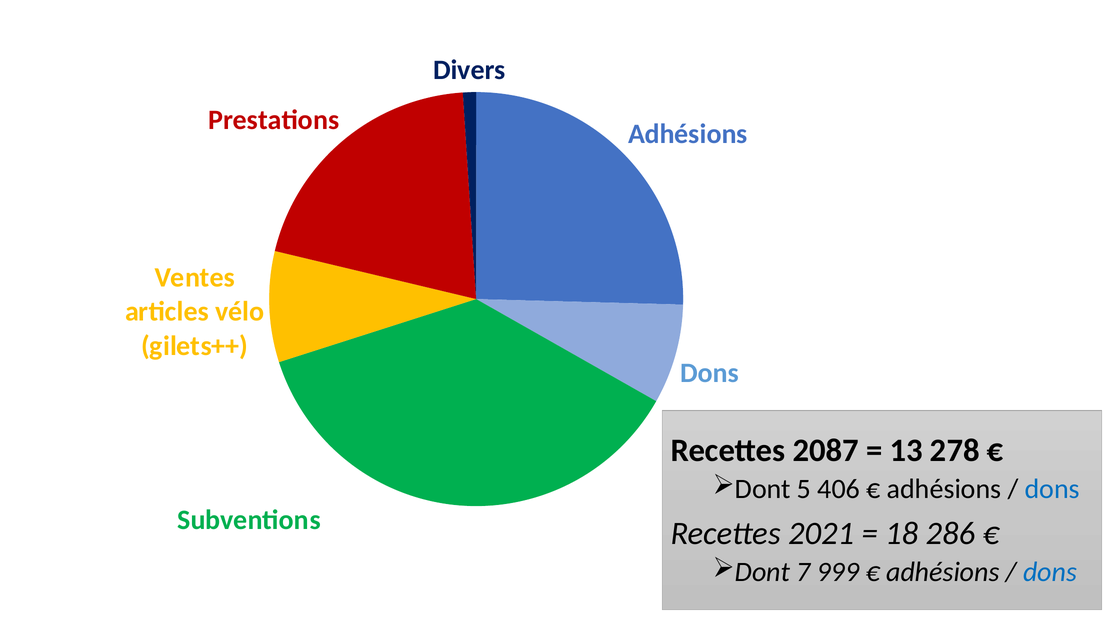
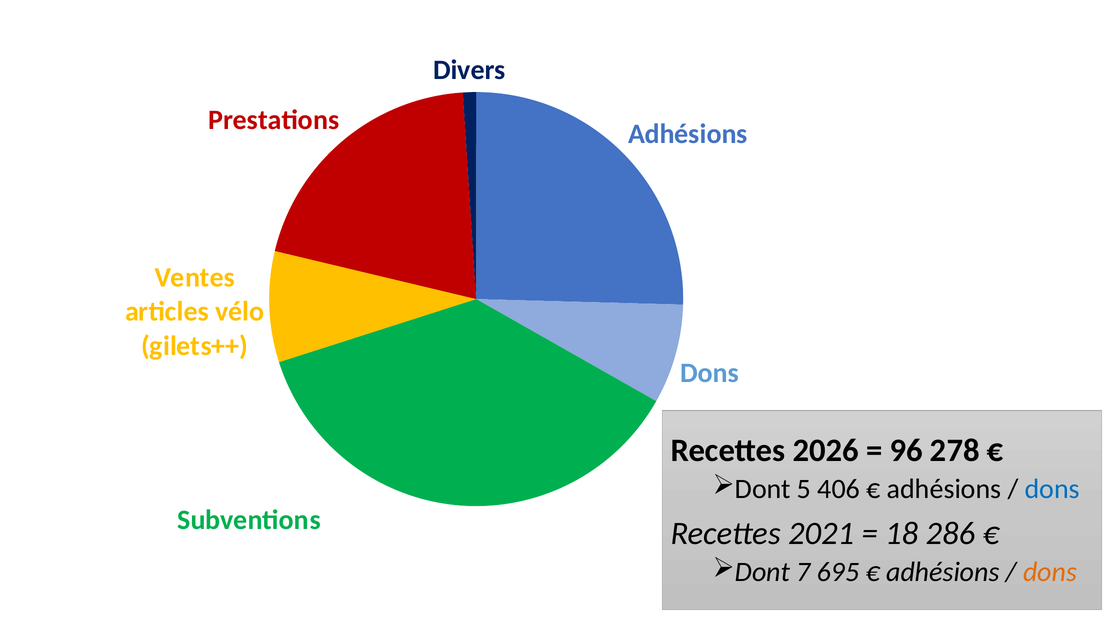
2087: 2087 -> 2026
13: 13 -> 96
999: 999 -> 695
dons at (1050, 572) colour: blue -> orange
